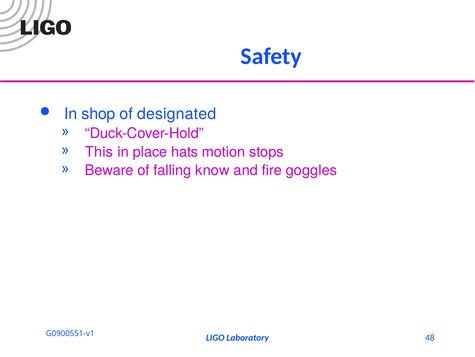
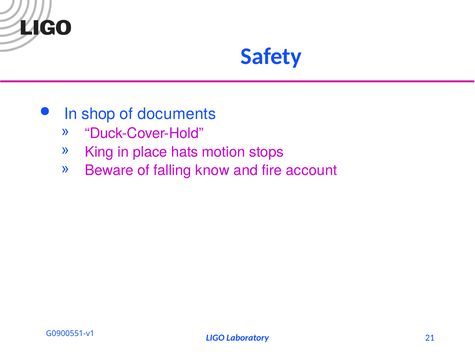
designated: designated -> documents
This: This -> King
goggles: goggles -> account
48: 48 -> 21
